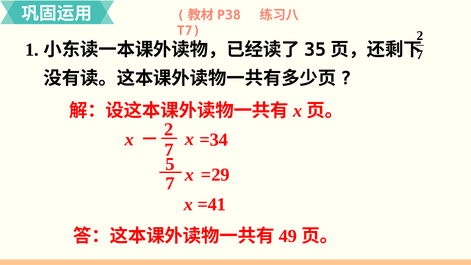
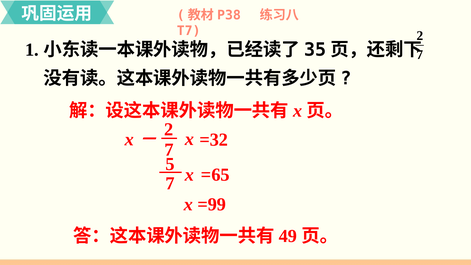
=34: =34 -> =32
=29: =29 -> =65
=41: =41 -> =99
